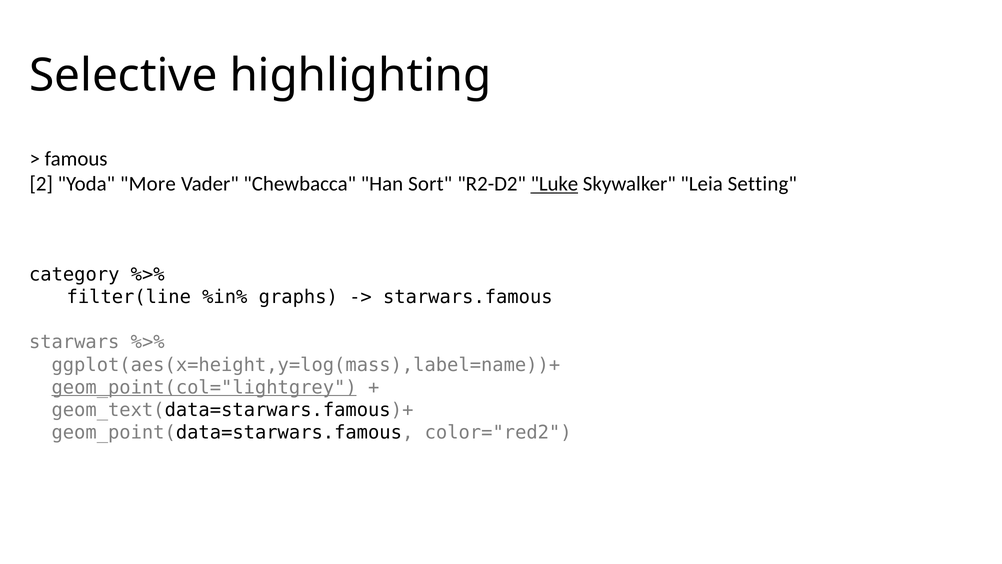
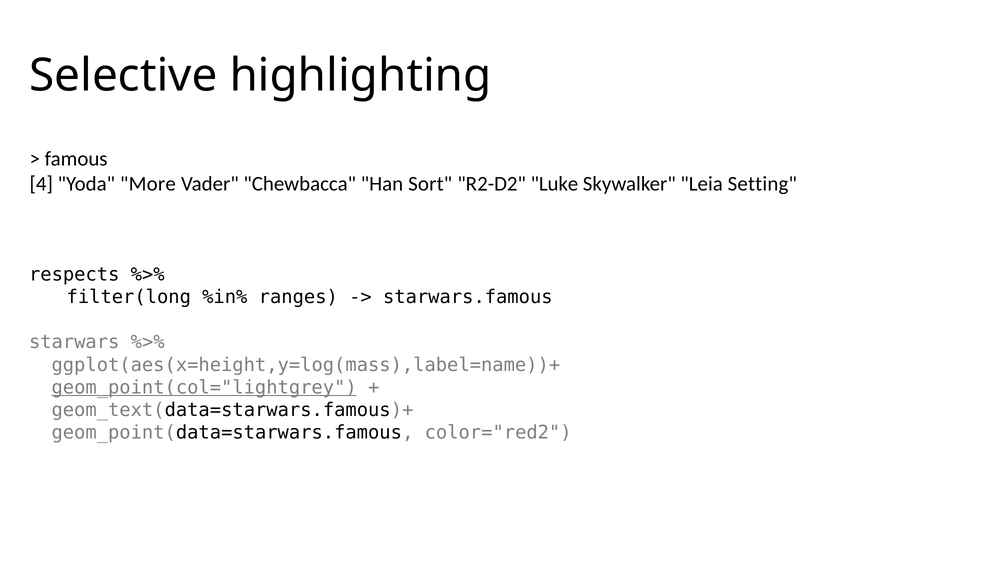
2: 2 -> 4
Luke underline: present -> none
category: category -> respects
filter(line: filter(line -> filter(long
graphs: graphs -> ranges
